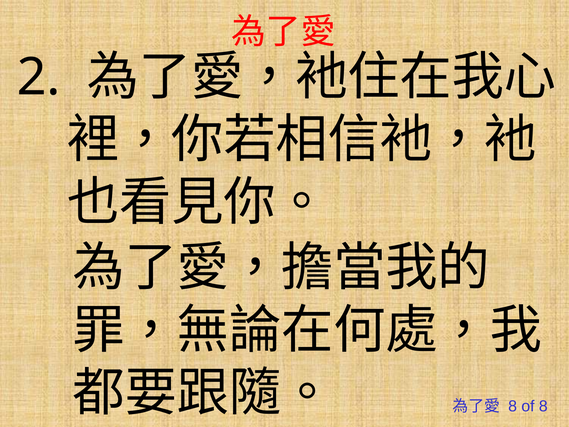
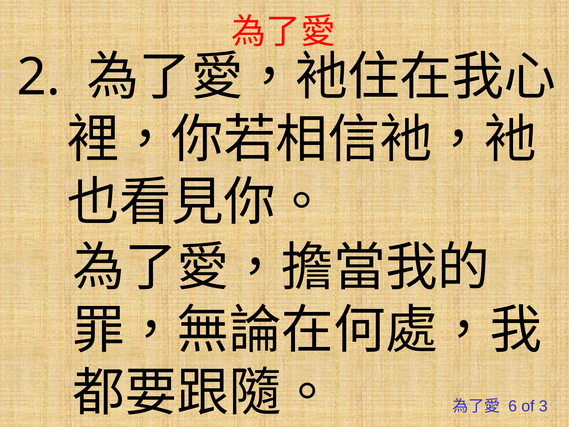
8 at (513, 406): 8 -> 6
of 8: 8 -> 3
